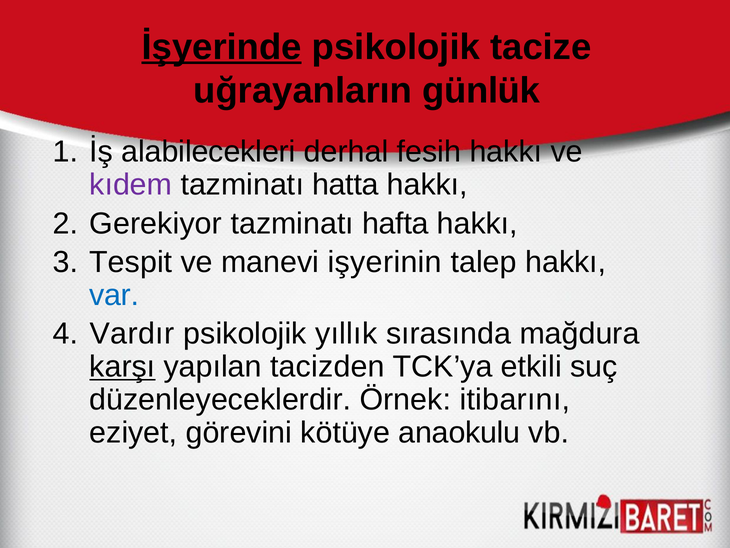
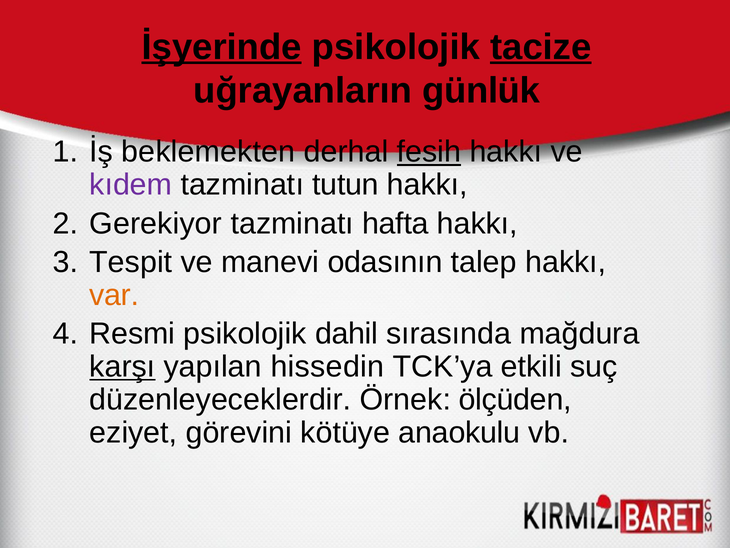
tacize underline: none -> present
alabilecekleri: alabilecekleri -> beklemekten
fesih underline: none -> present
hatta: hatta -> tutun
işyerinin: işyerinin -> odasının
var colour: blue -> orange
Vardır: Vardır -> Resmi
yıllık: yıllık -> dahil
tacizden: tacizden -> hissedin
itibarını: itibarını -> ölçüden
